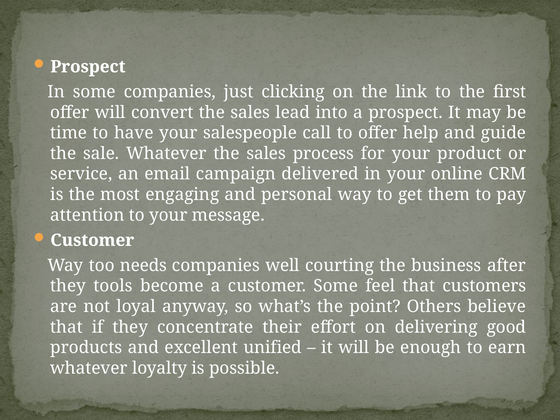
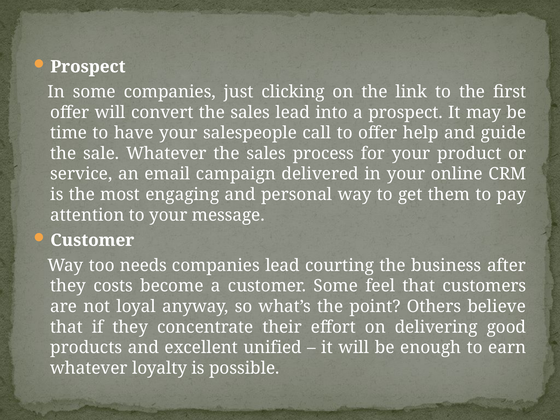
companies well: well -> lead
tools: tools -> costs
